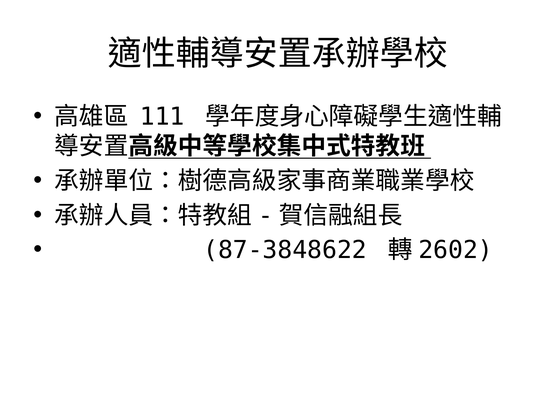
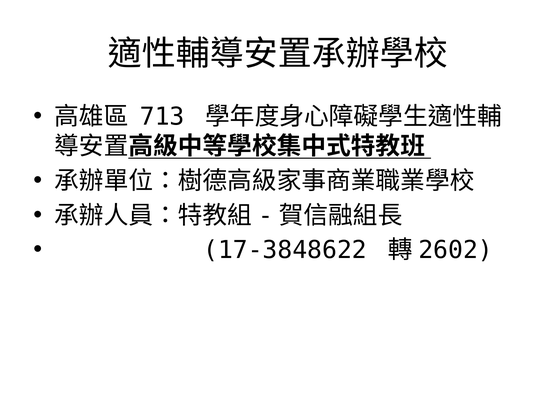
111: 111 -> 713
87-3848622: 87-3848622 -> 17-3848622
